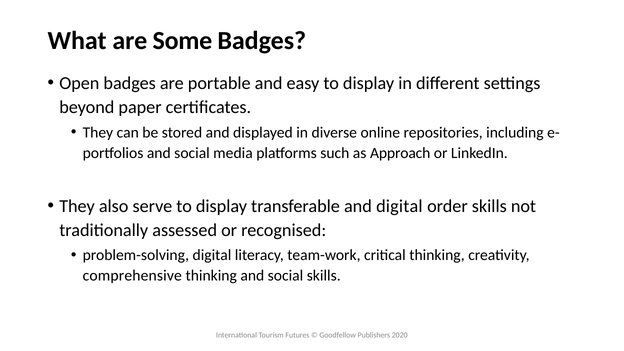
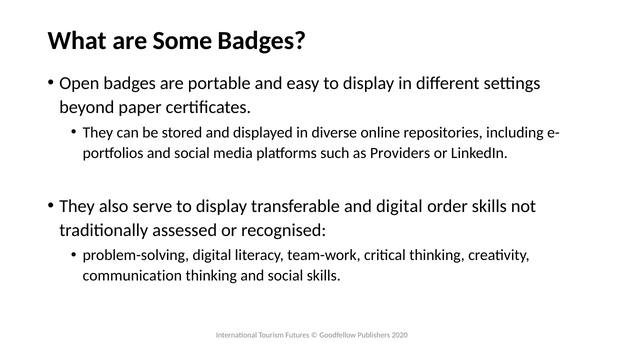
Approach: Approach -> Providers
comprehensive: comprehensive -> communication
